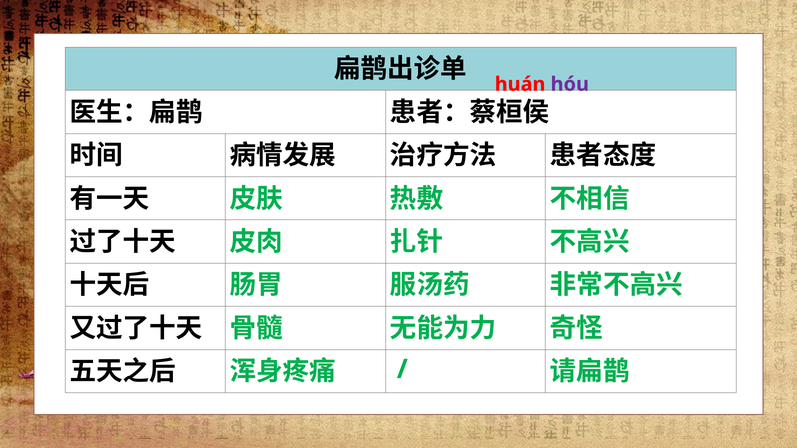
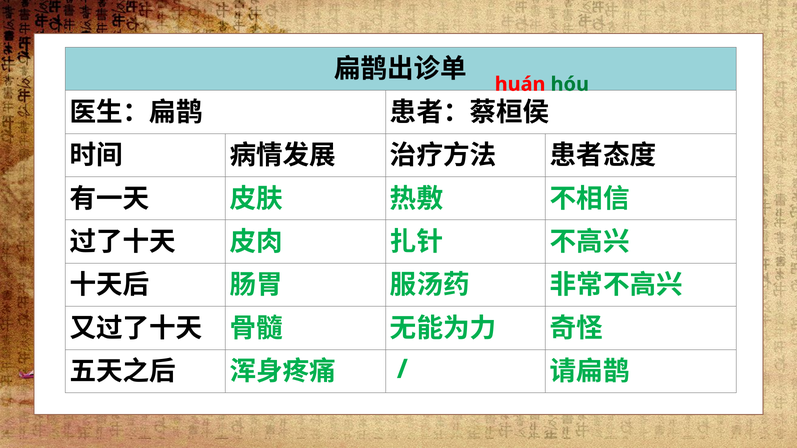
hóu colour: purple -> green
